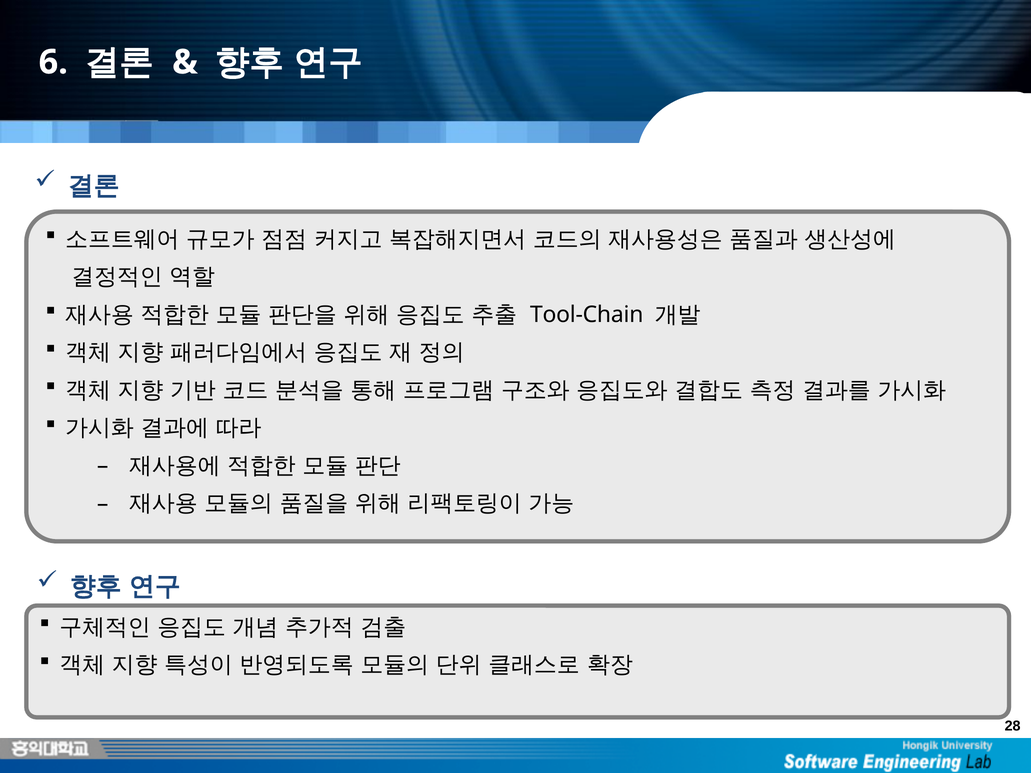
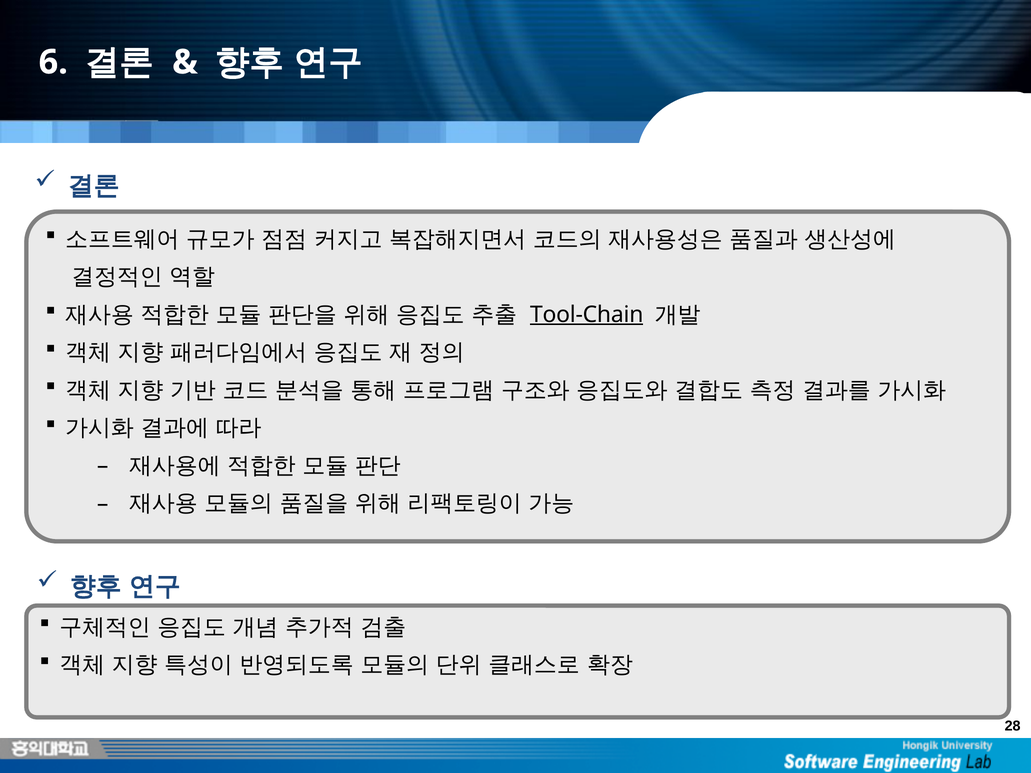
Tool-Chain underline: none -> present
